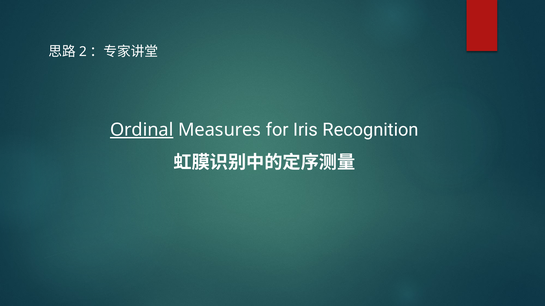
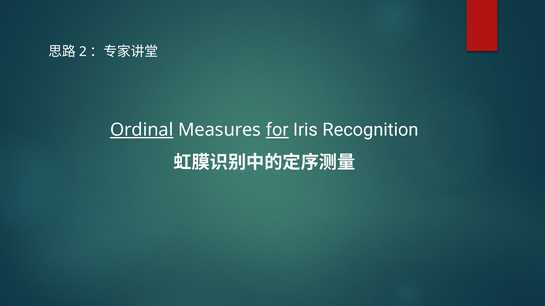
for underline: none -> present
